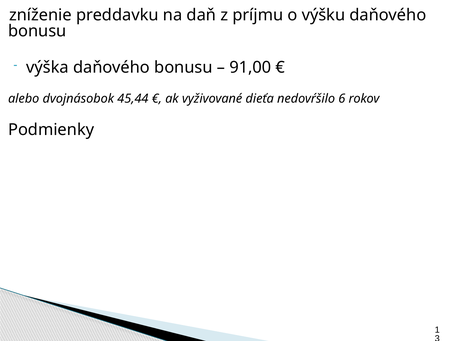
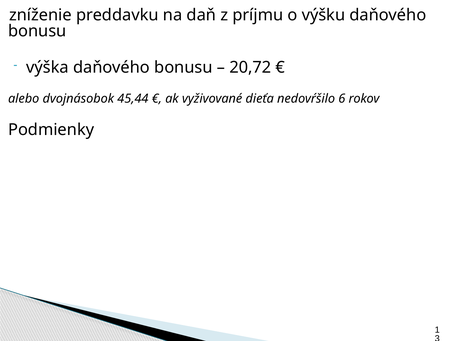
91,00: 91,00 -> 20,72
